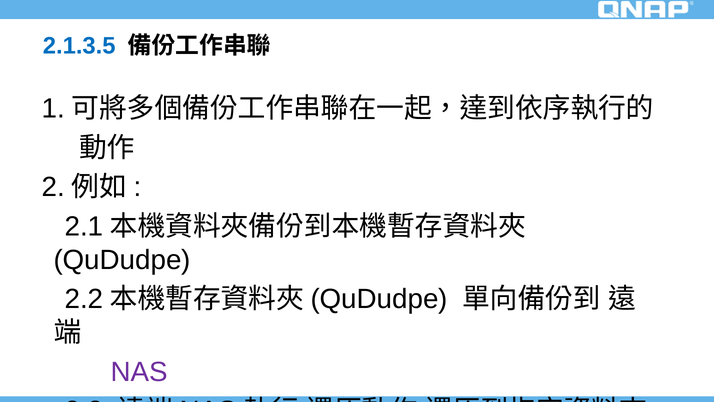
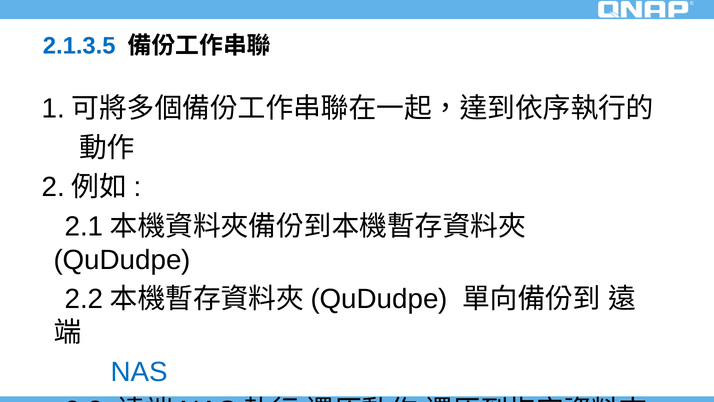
NAS at (139, 372) colour: purple -> blue
